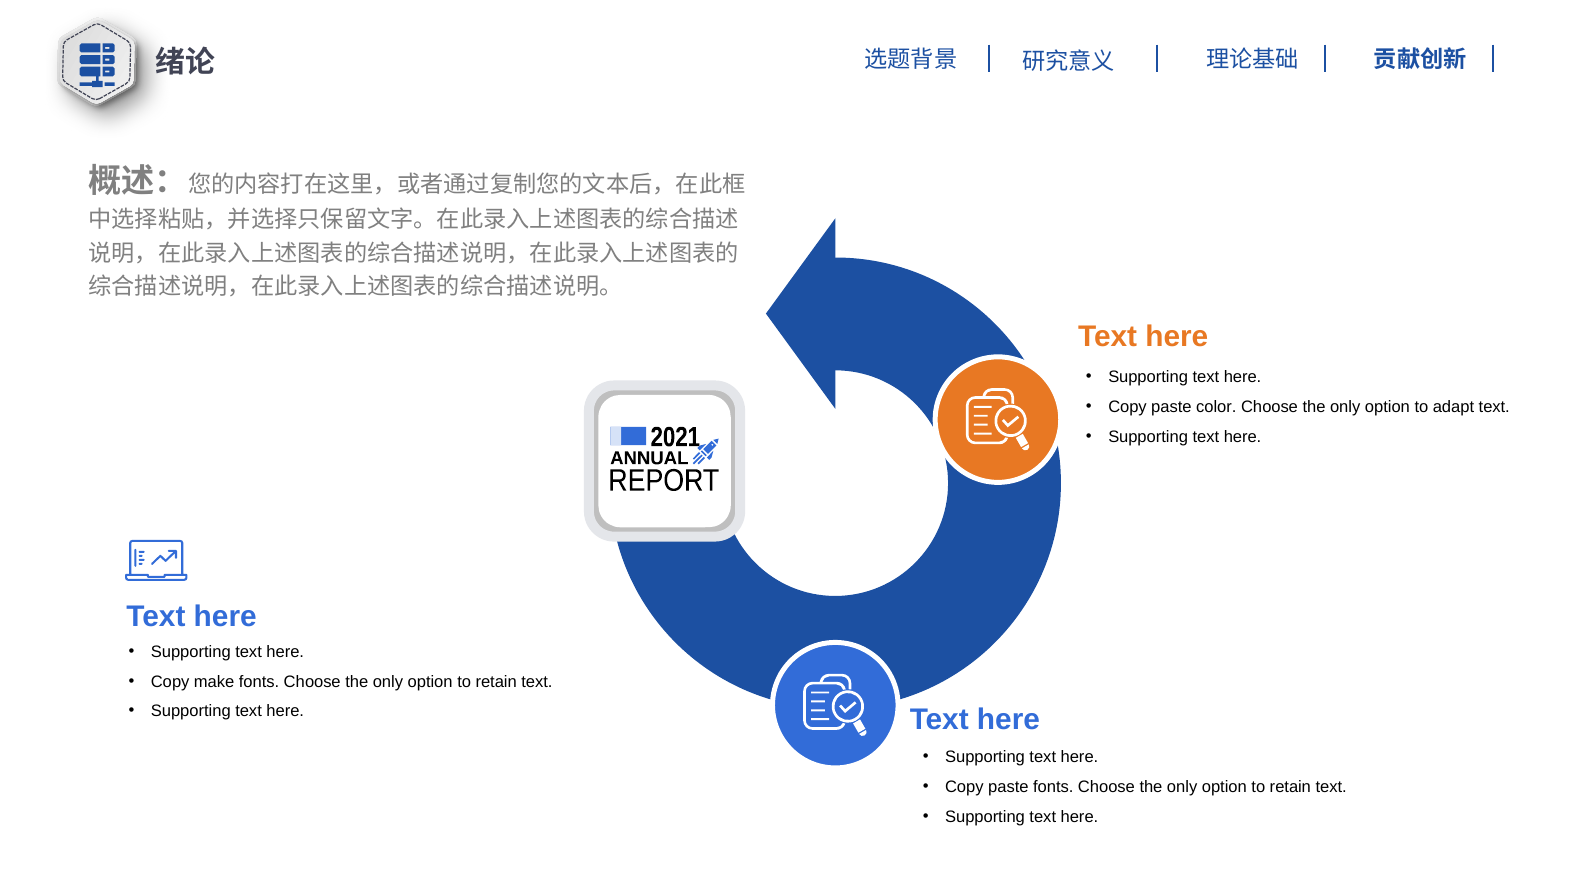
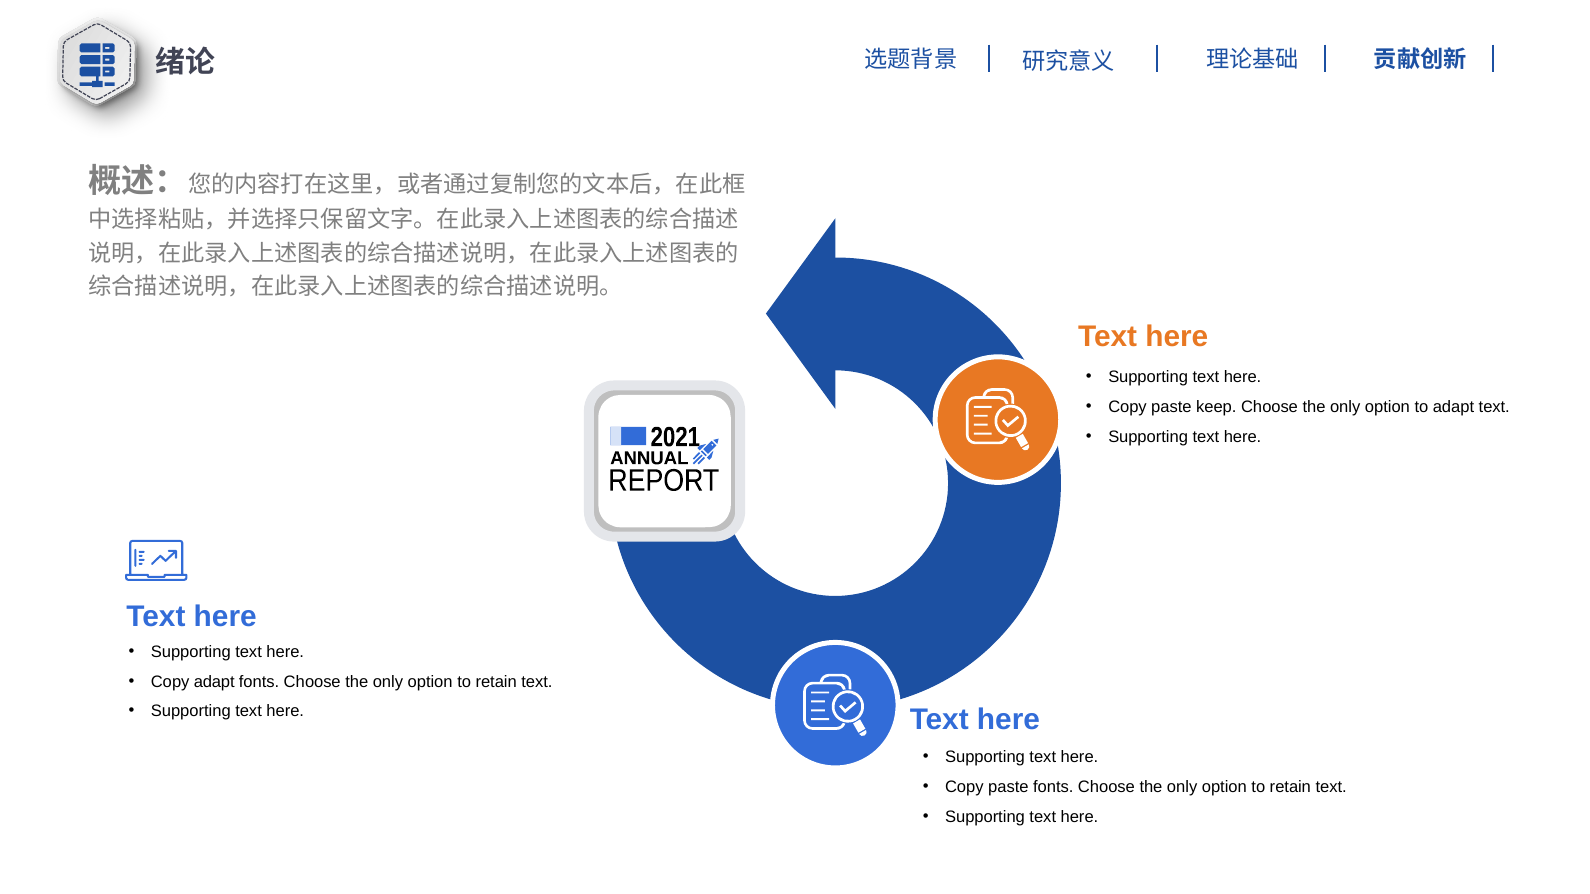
color: color -> keep
Copy make: make -> adapt
